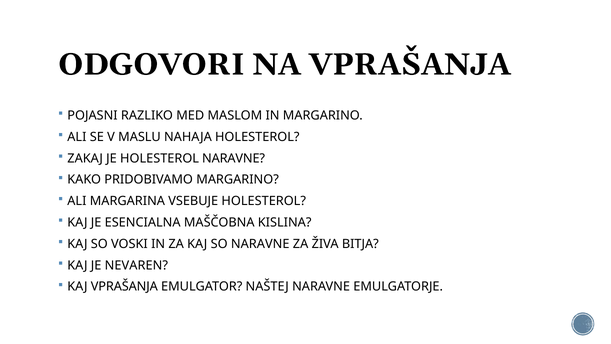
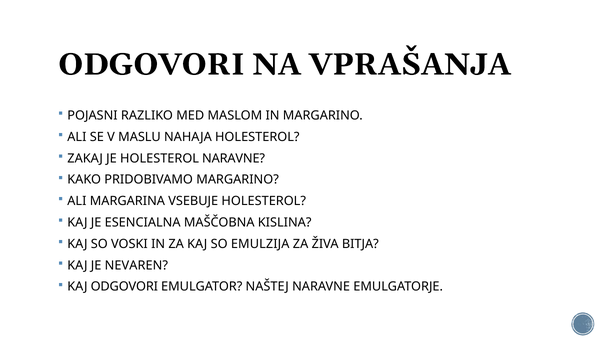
SO NARAVNE: NARAVNE -> EMULZIJA
KAJ VPRAŠANJA: VPRAŠANJA -> ODGOVORI
